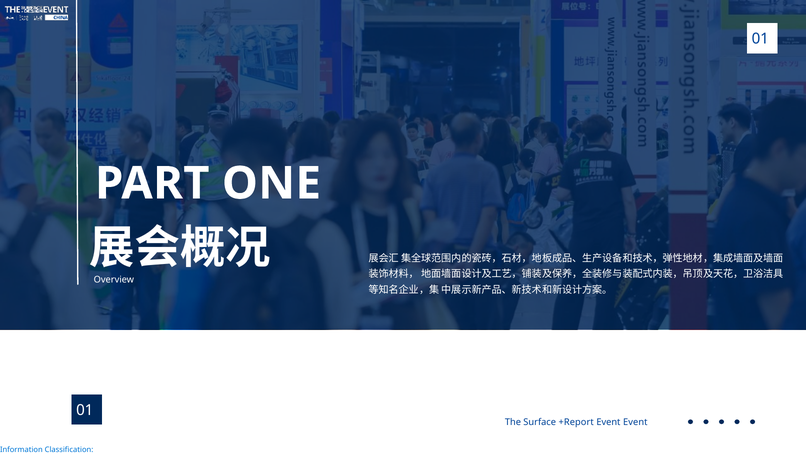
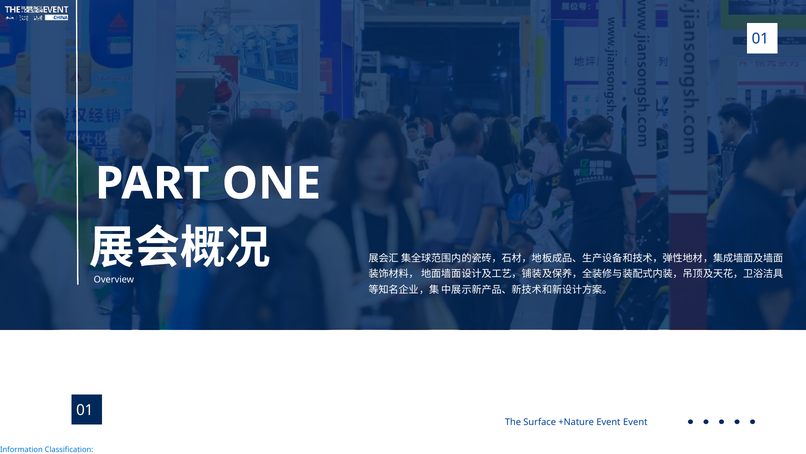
+Report: +Report -> +Nature
